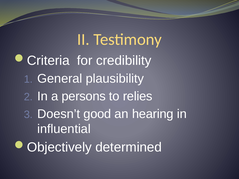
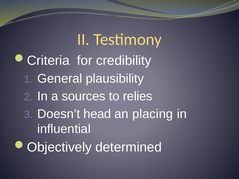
persons: persons -> sources
good: good -> head
hearing: hearing -> placing
